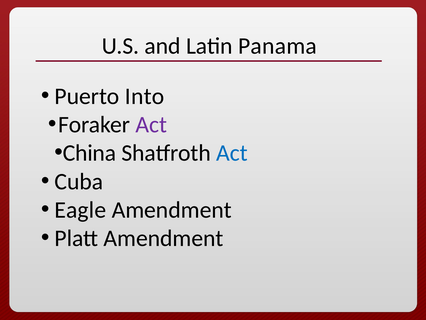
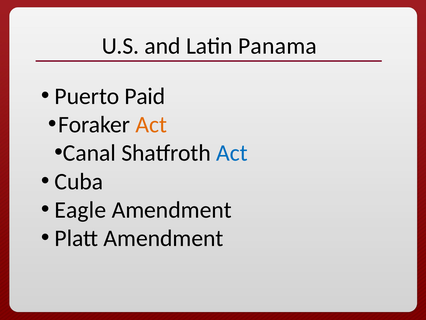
Into: Into -> Paid
Act at (151, 124) colour: purple -> orange
China: China -> Canal
